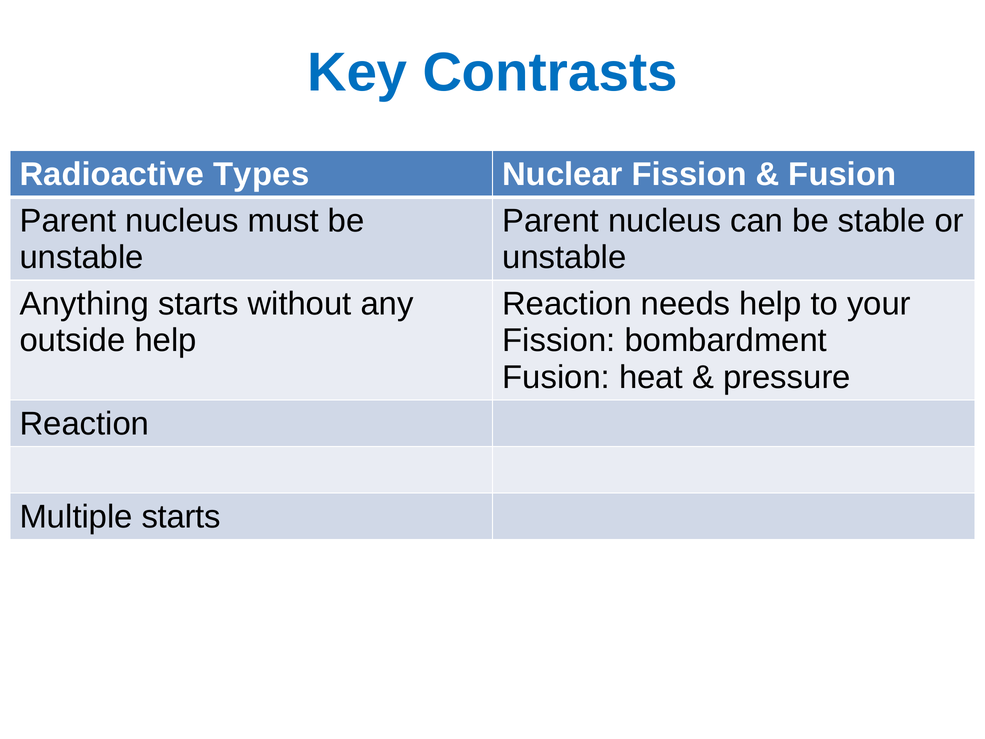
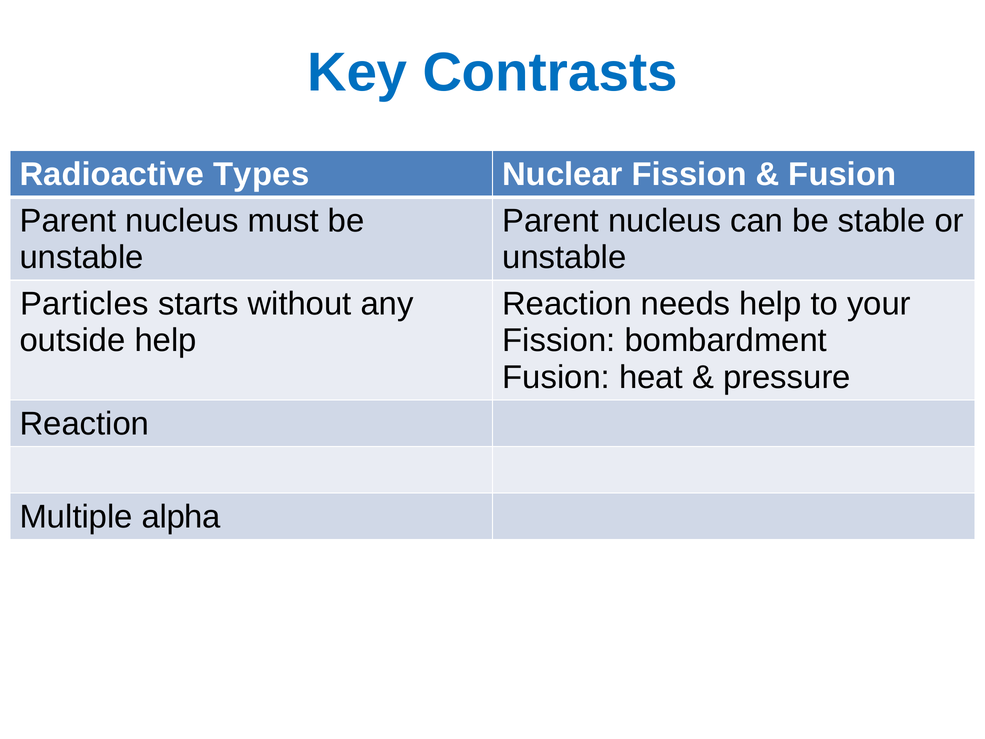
Anything: Anything -> Particles
Multiple starts: starts -> alpha
